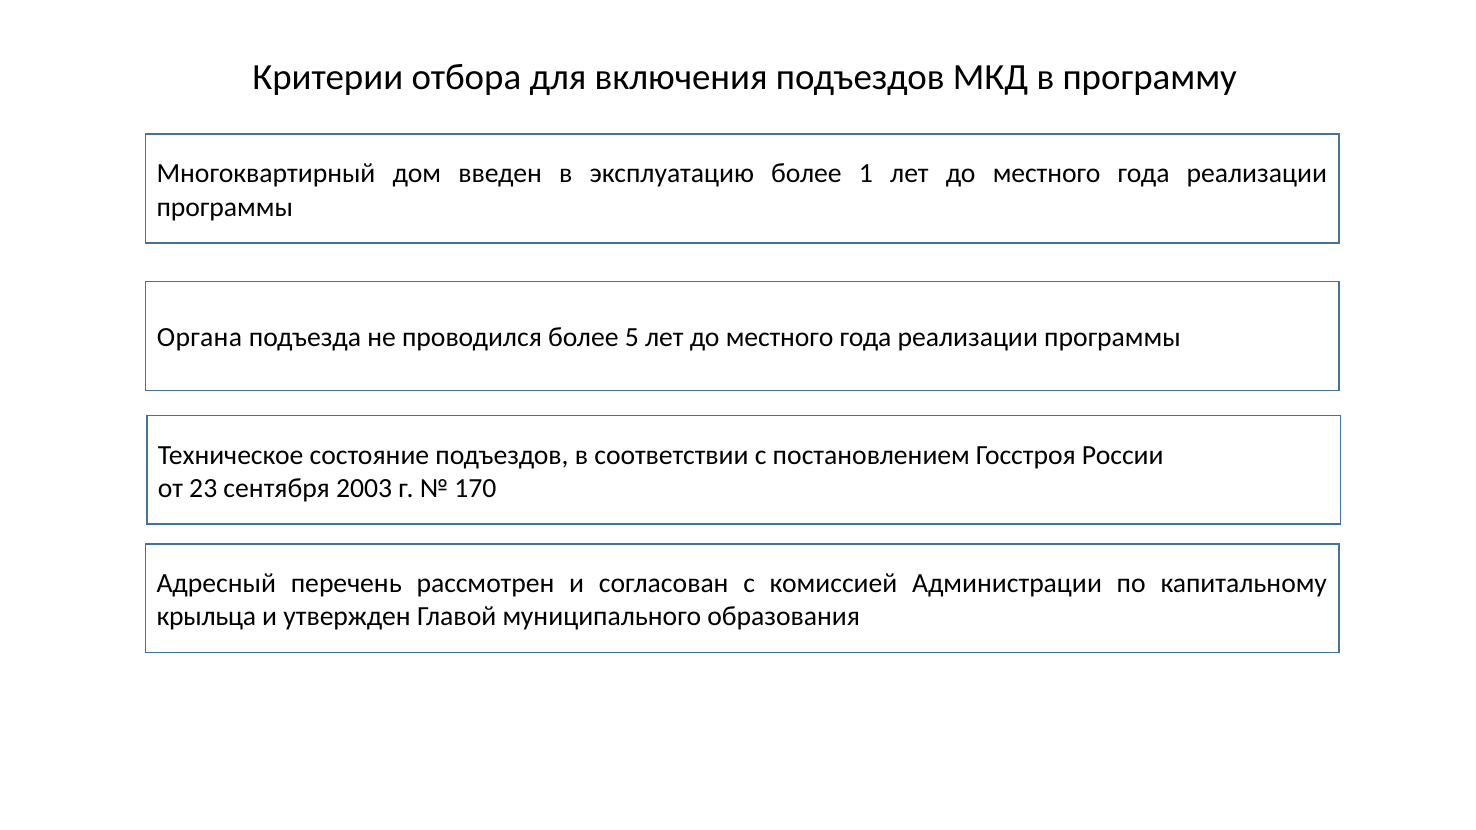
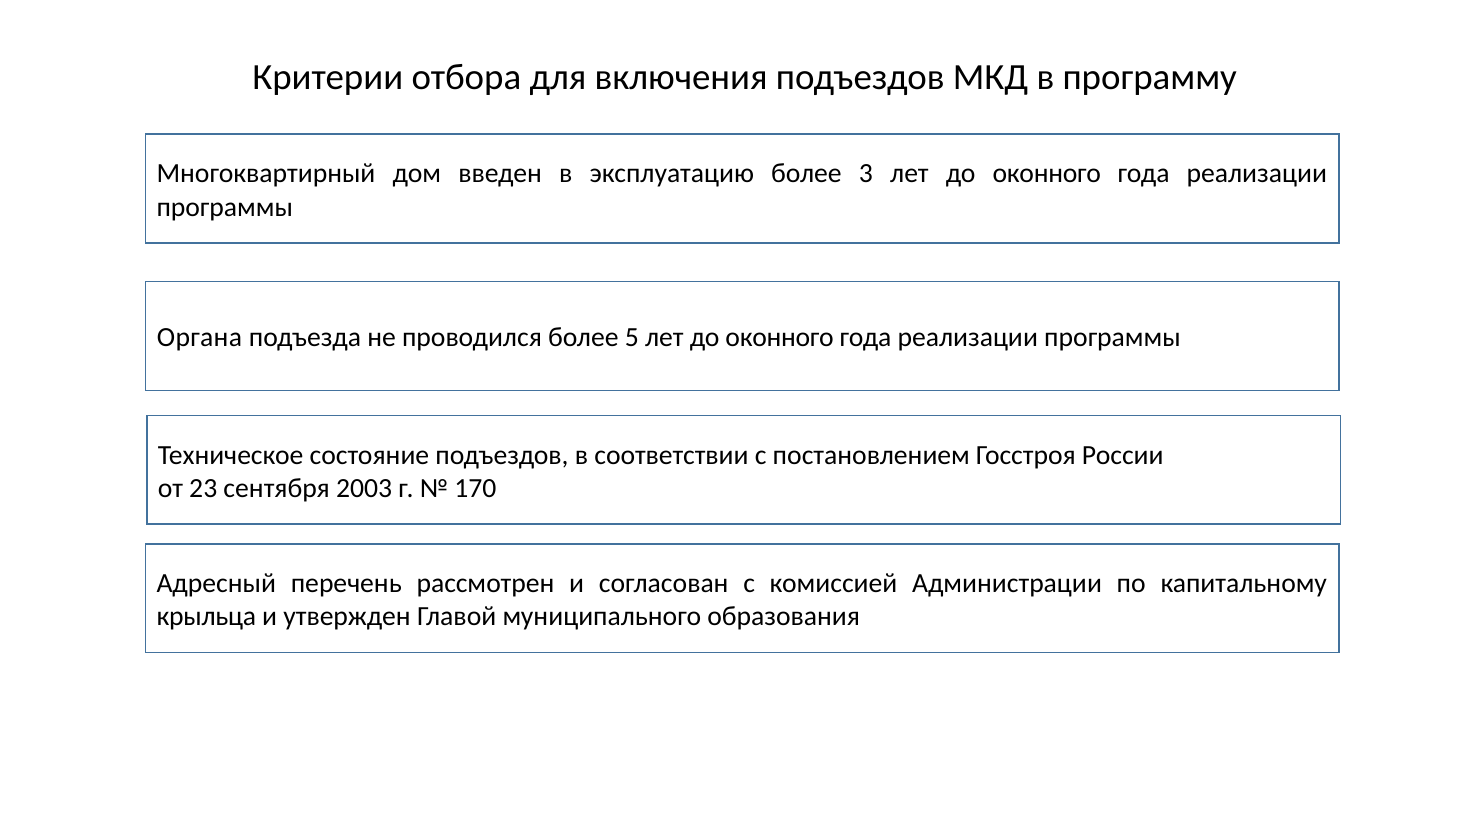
1: 1 -> 3
местного at (1047, 174): местного -> оконного
5 лет до местного: местного -> оконного
